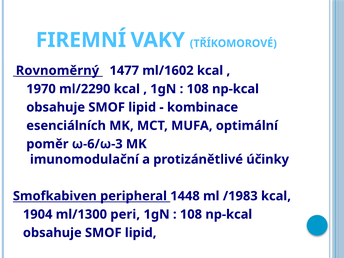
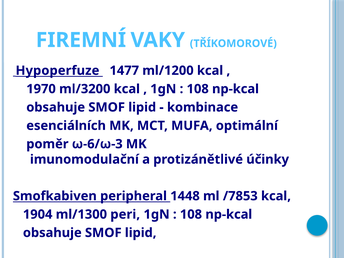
Rovnoměrný: Rovnoměrný -> Hypoperfuze
ml/1602: ml/1602 -> ml/1200
ml/2290: ml/2290 -> ml/3200
/1983: /1983 -> /7853
